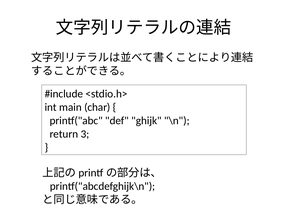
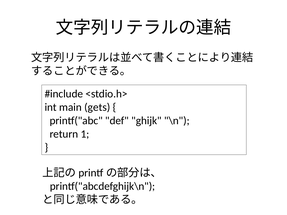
char: char -> gets
3: 3 -> 1
